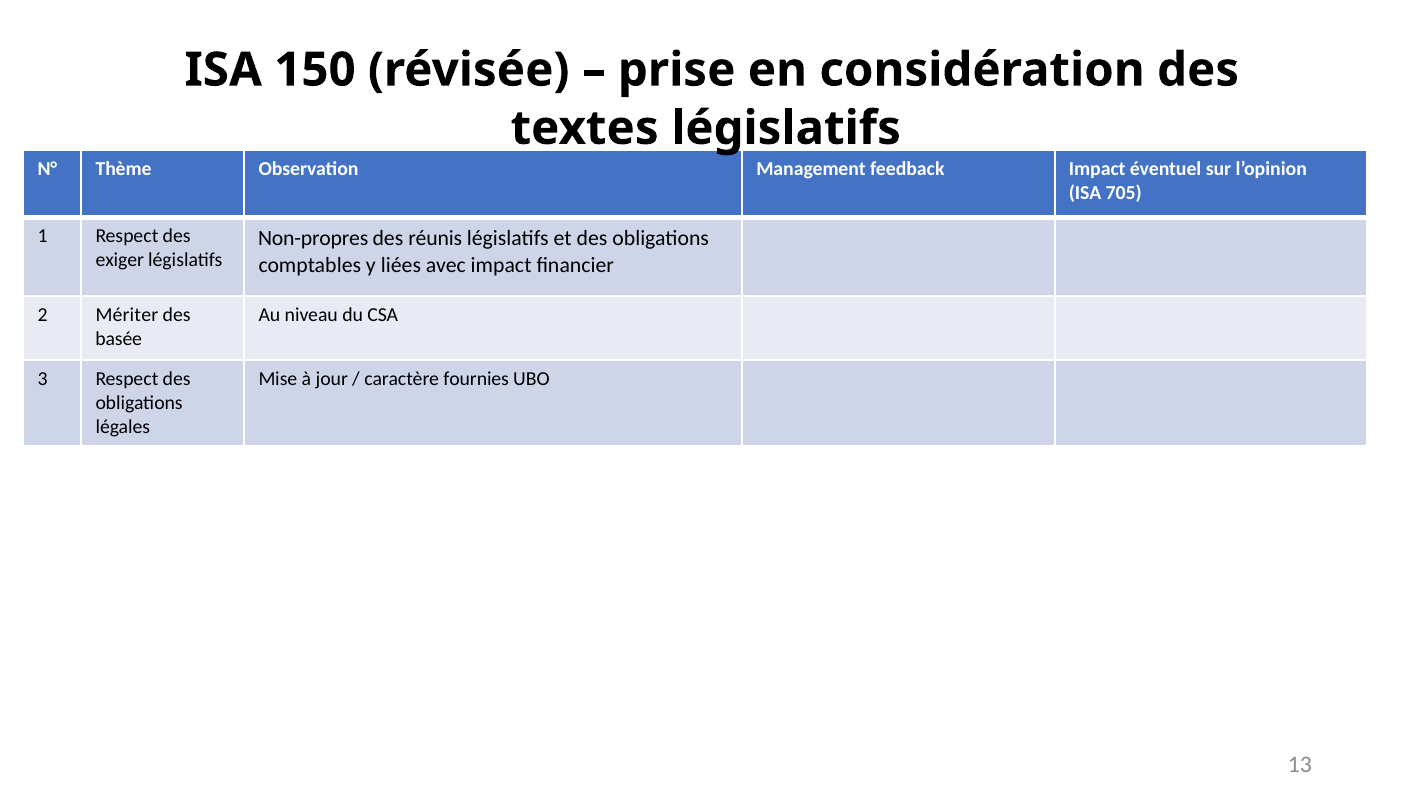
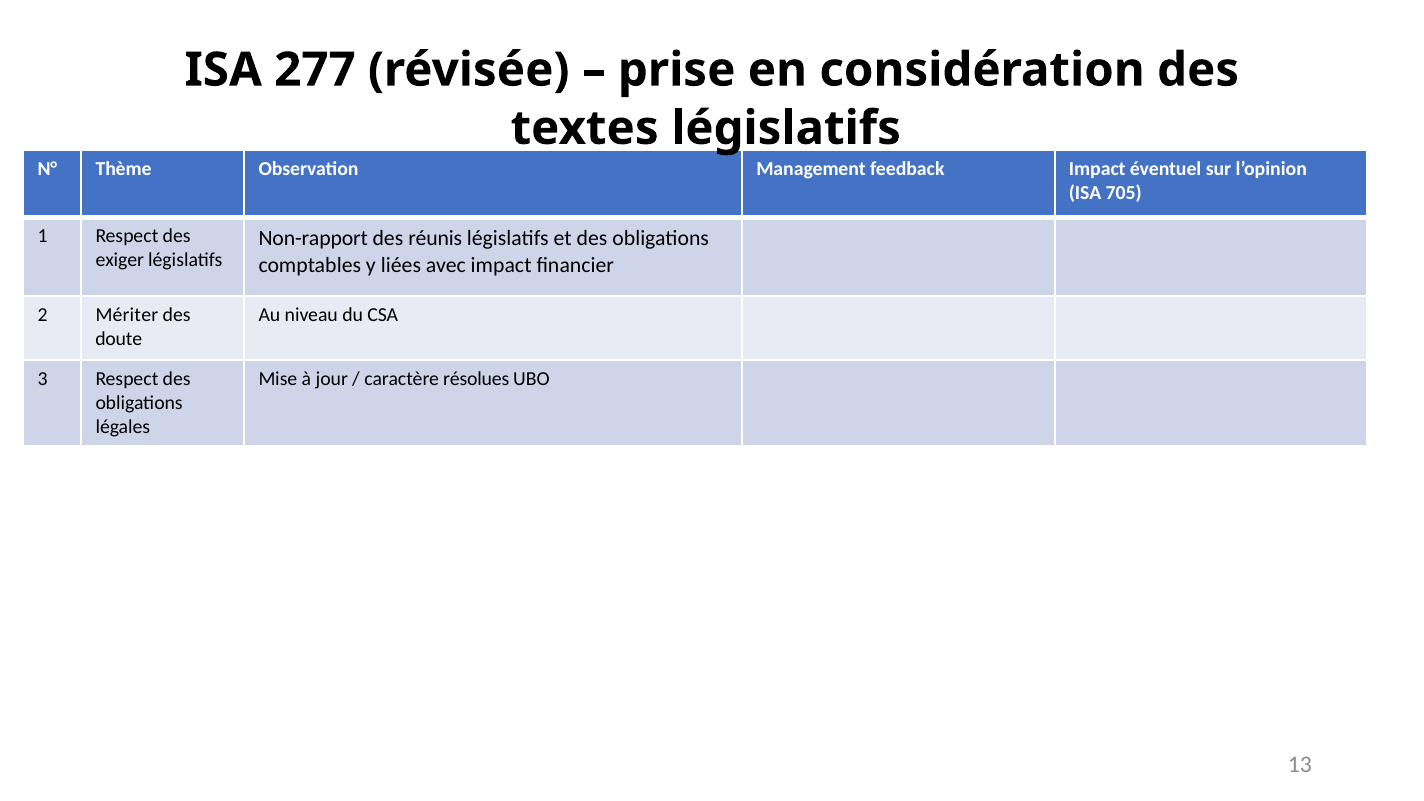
150: 150 -> 277
Non-propres: Non-propres -> Non-rapport
basée: basée -> doute
fournies: fournies -> résolues
